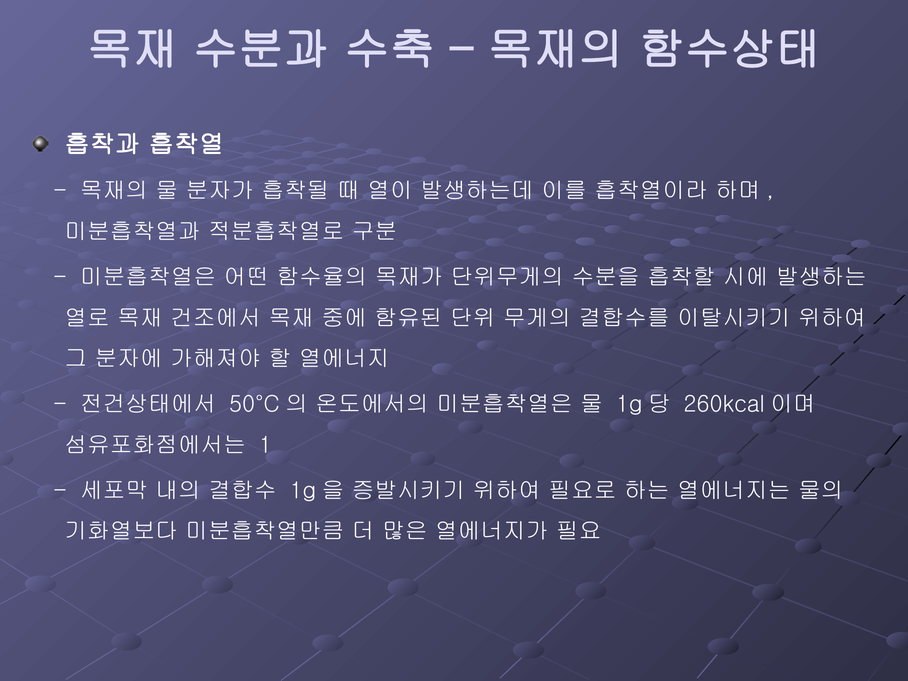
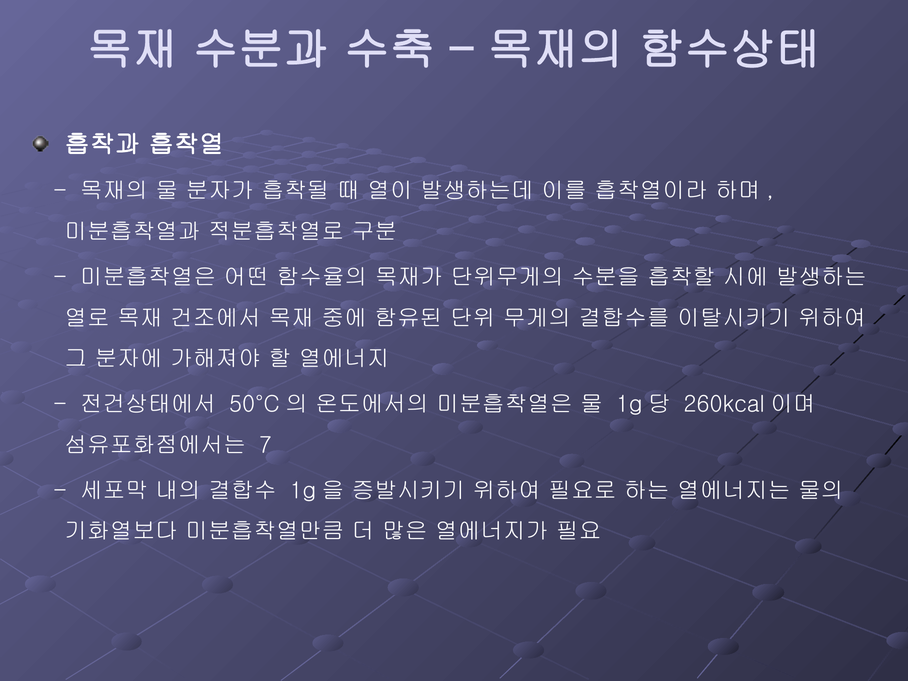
1: 1 -> 7
